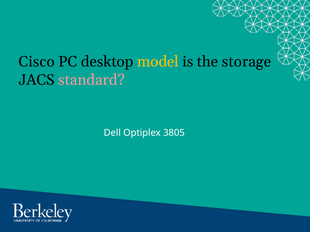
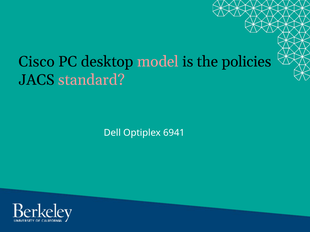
model colour: yellow -> pink
storage: storage -> policies
3805: 3805 -> 6941
